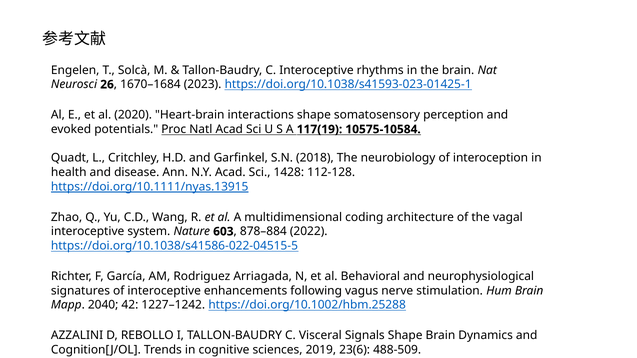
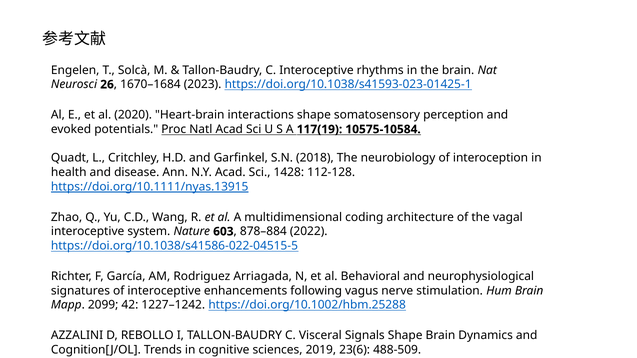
2040: 2040 -> 2099
